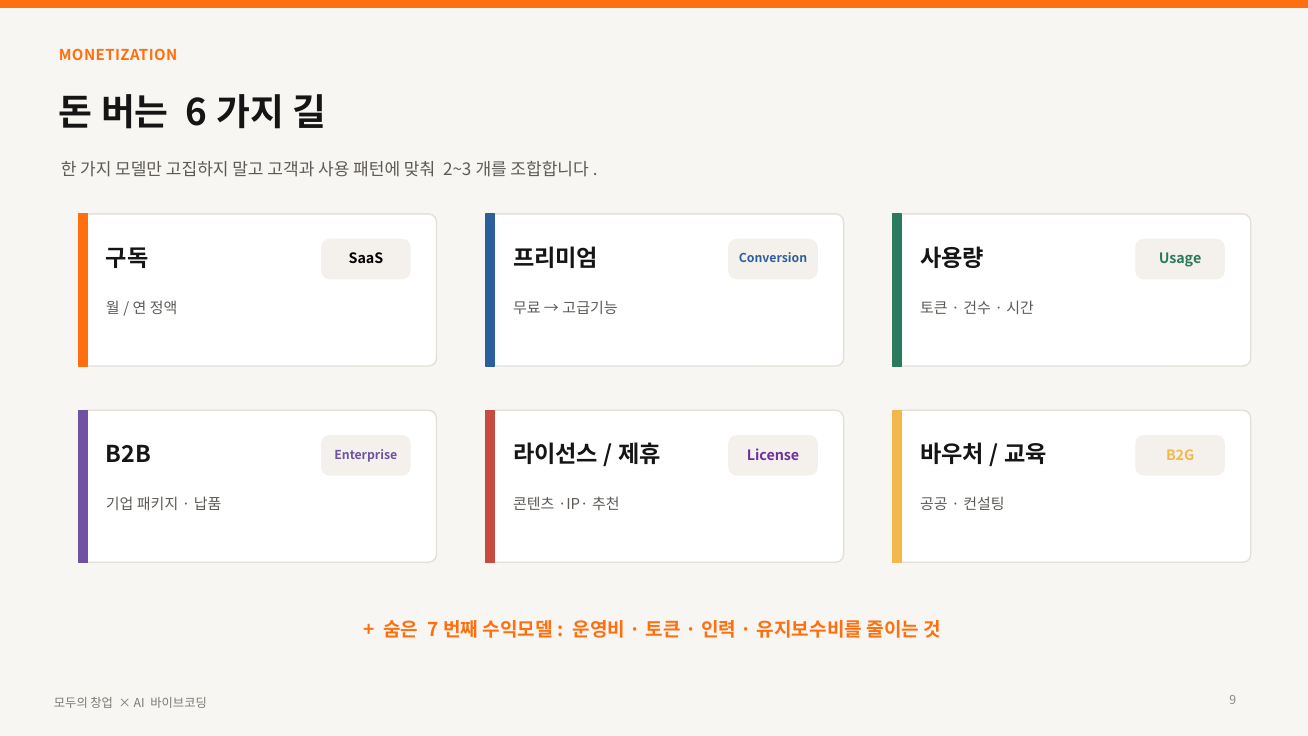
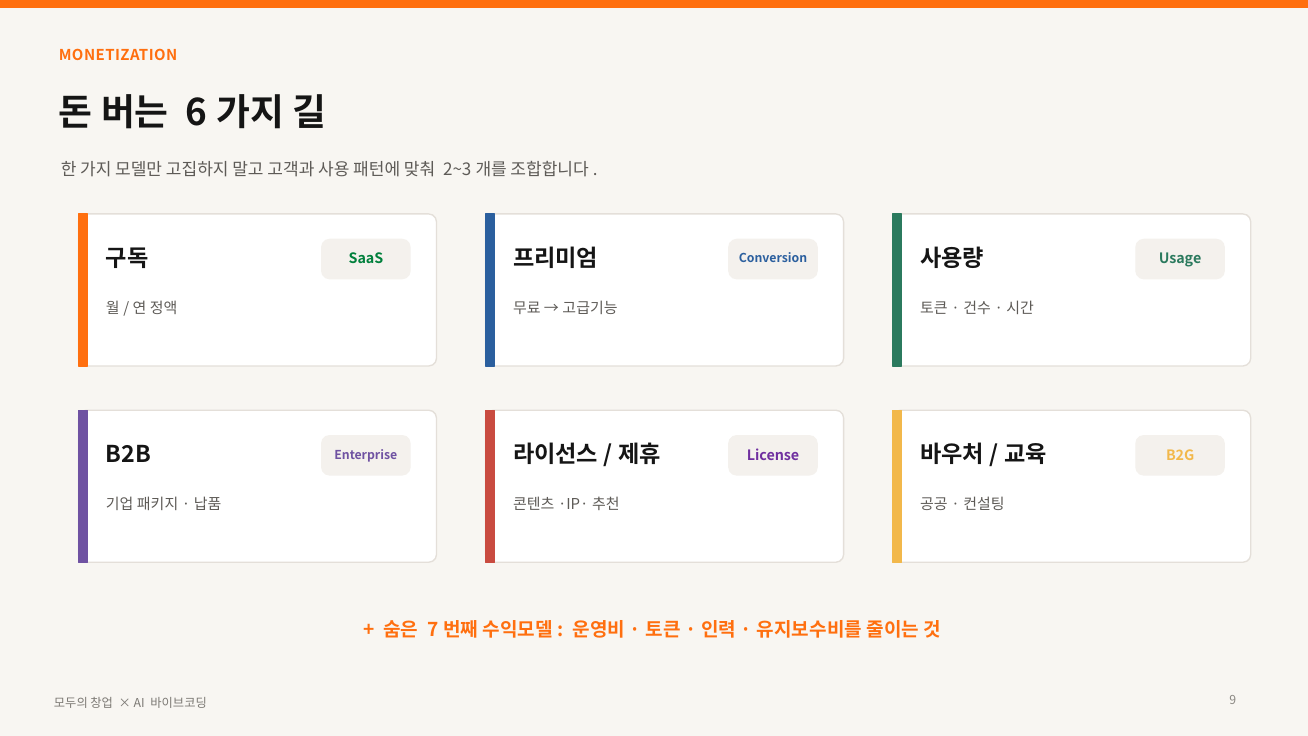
SaaS colour: black -> green
